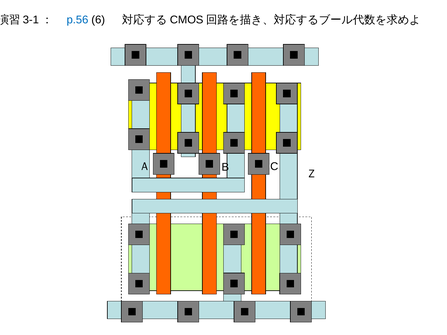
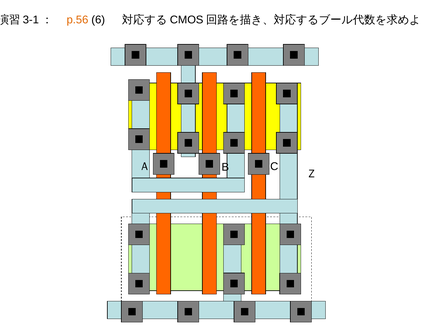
p.56 colour: blue -> orange
